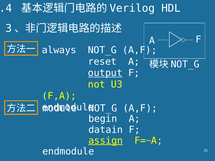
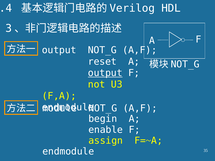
always at (59, 50): always -> output
datain: datain -> enable
assign underline: present -> none
